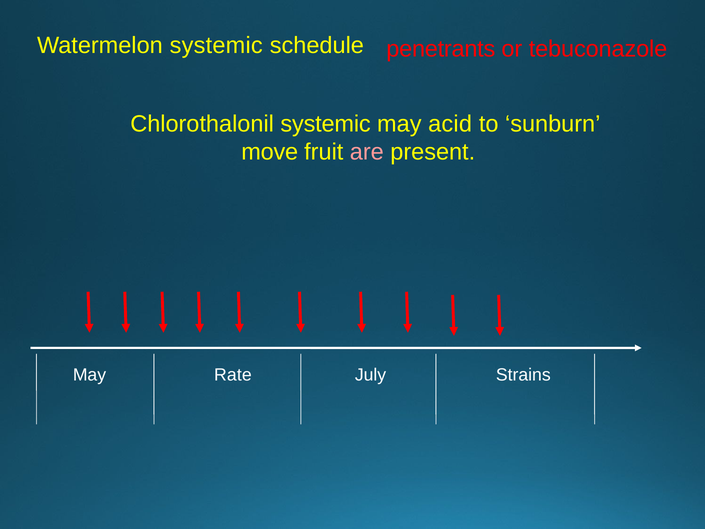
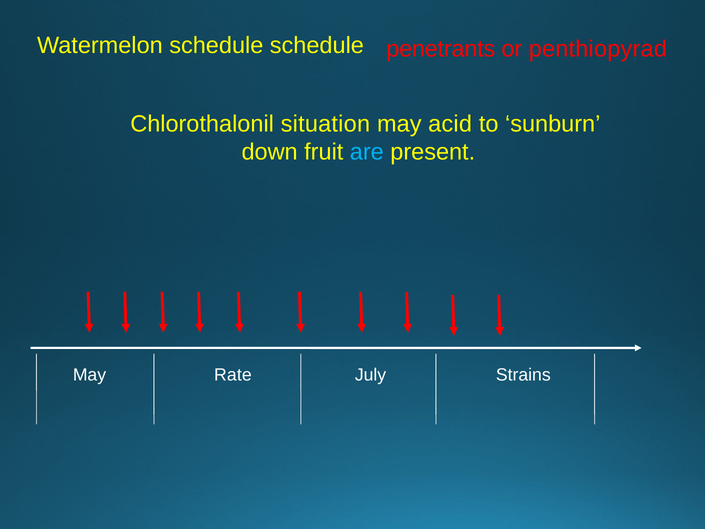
Watermelon systemic: systemic -> schedule
tebuconazole: tebuconazole -> penthiopyrad
Chlorothalonil systemic: systemic -> situation
move: move -> down
are colour: pink -> light blue
